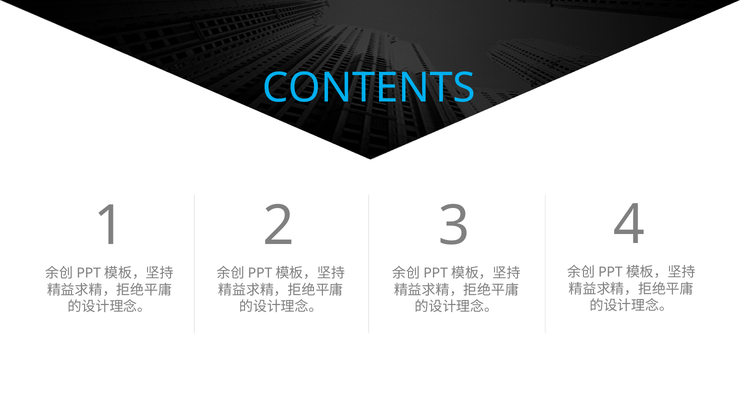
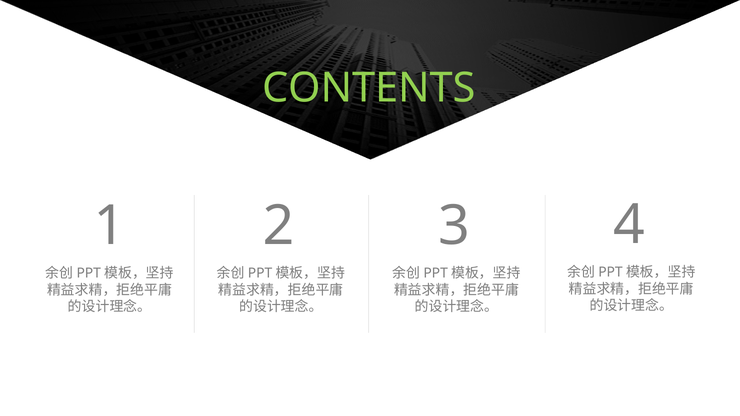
CONTENTS colour: light blue -> light green
